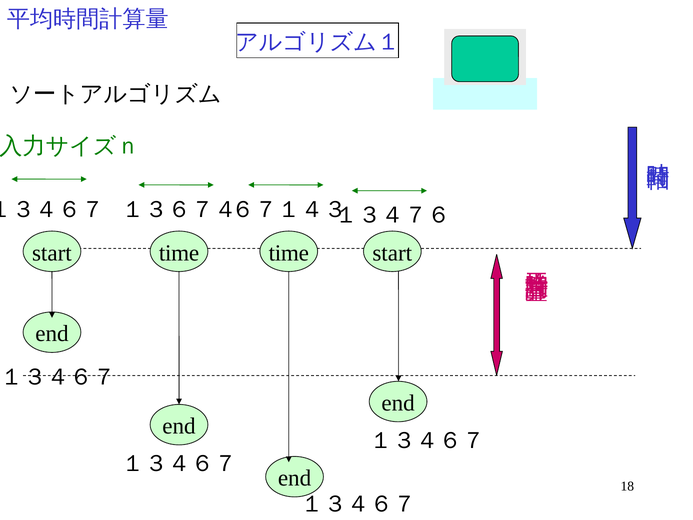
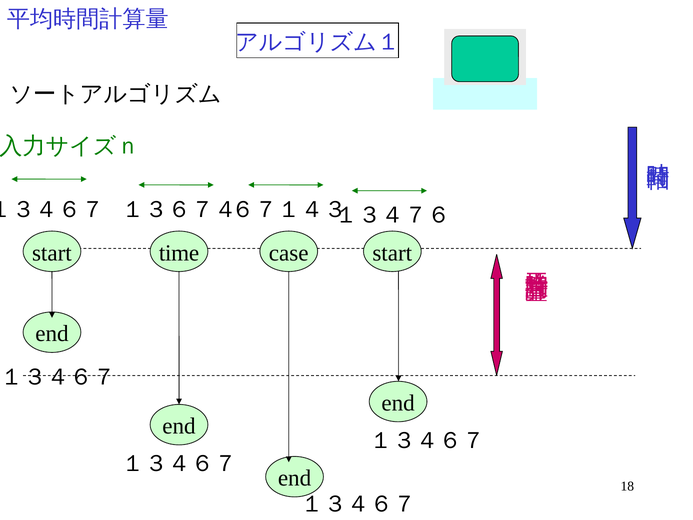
time at (289, 253): time -> case
